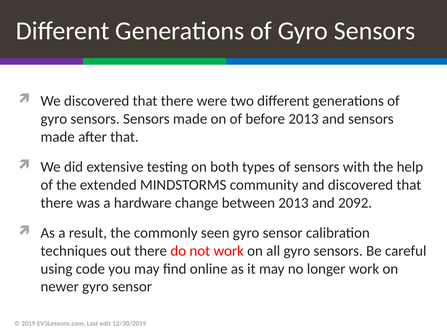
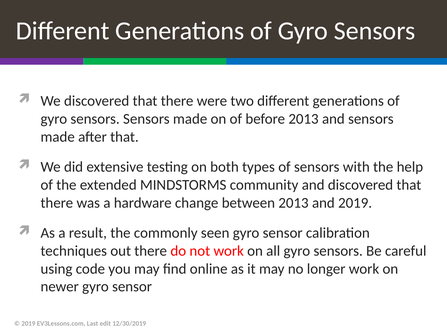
and 2092: 2092 -> 2019
